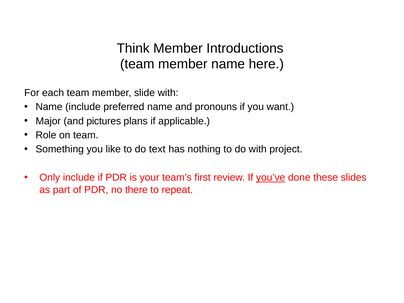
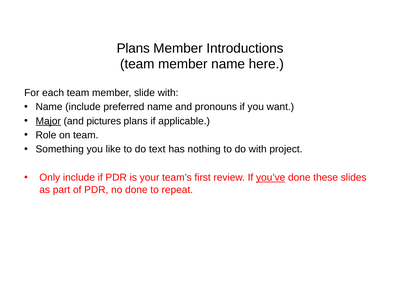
Think at (133, 48): Think -> Plans
Major underline: none -> present
no there: there -> done
